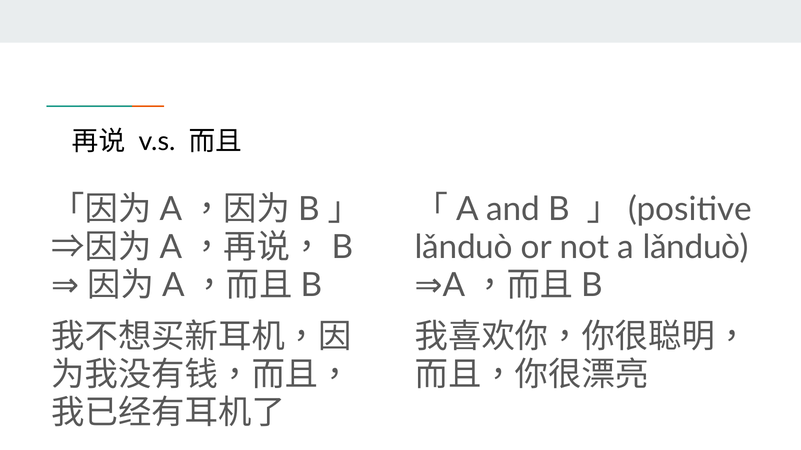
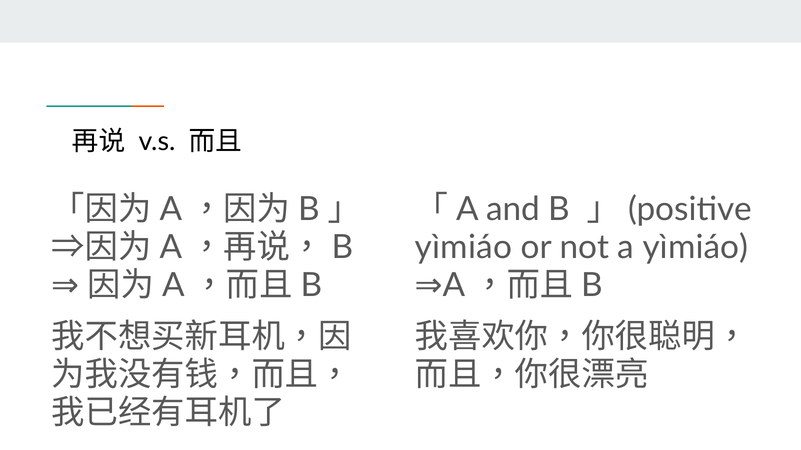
lǎnduò at (464, 248): lǎnduò -> yìmiáo
a lǎnduò: lǎnduò -> yìmiáo
